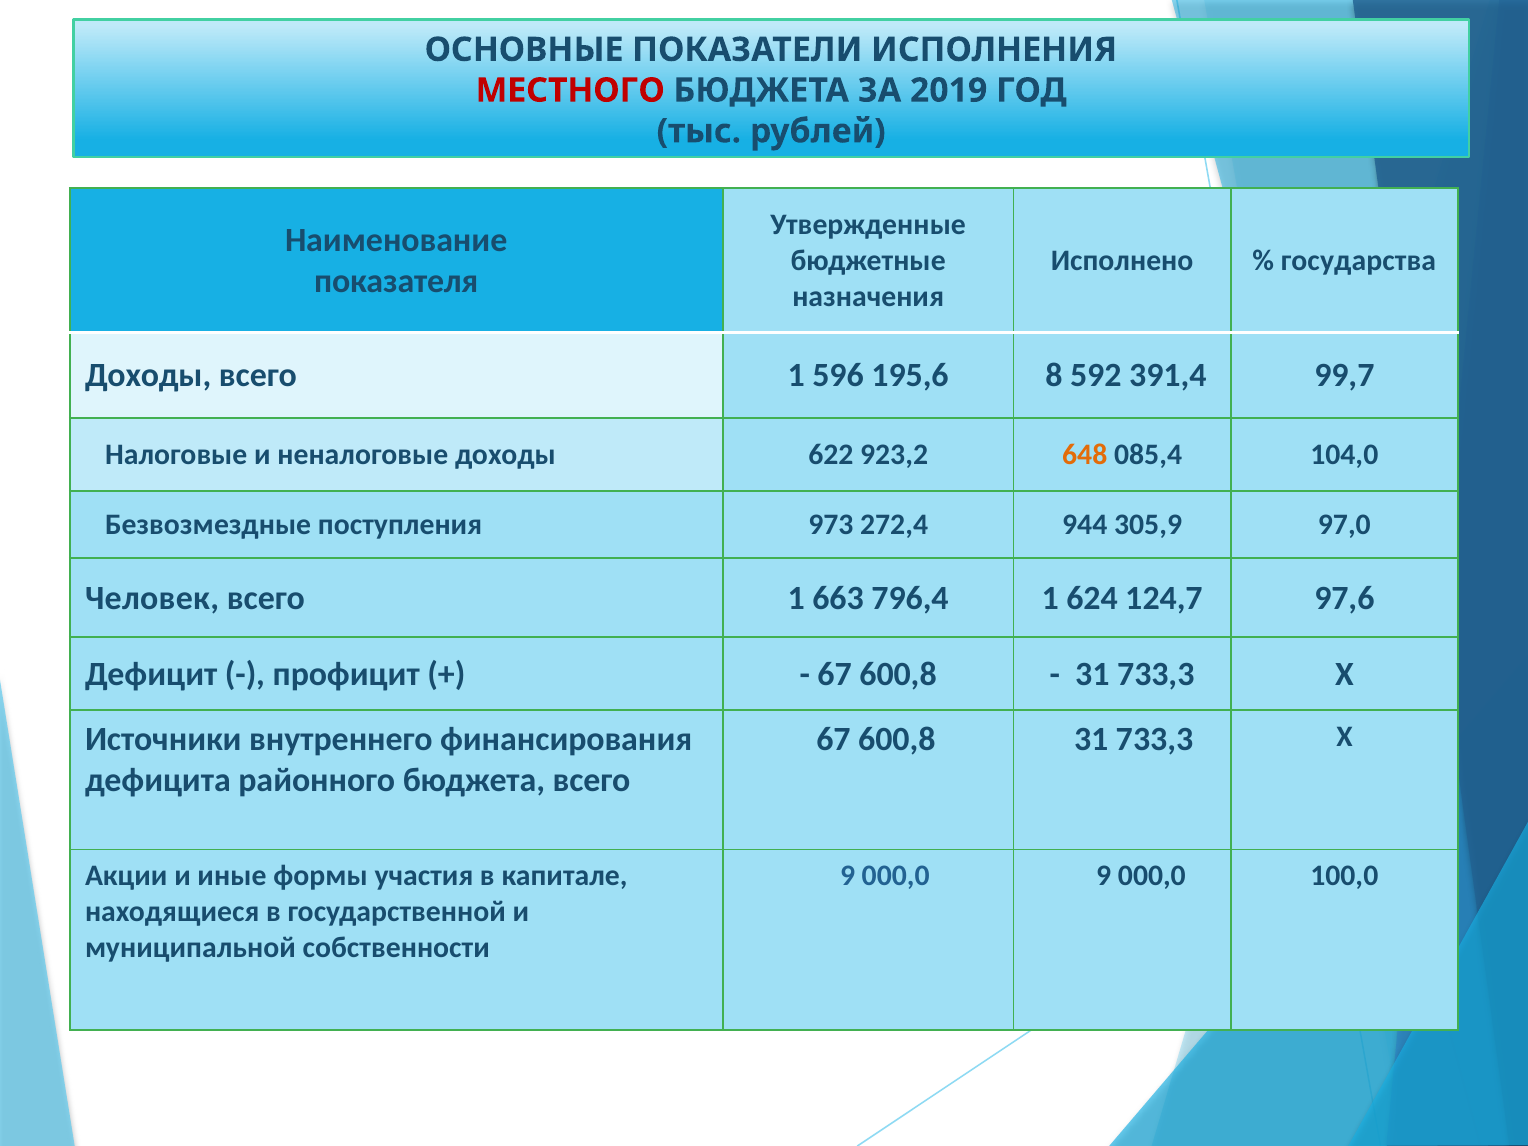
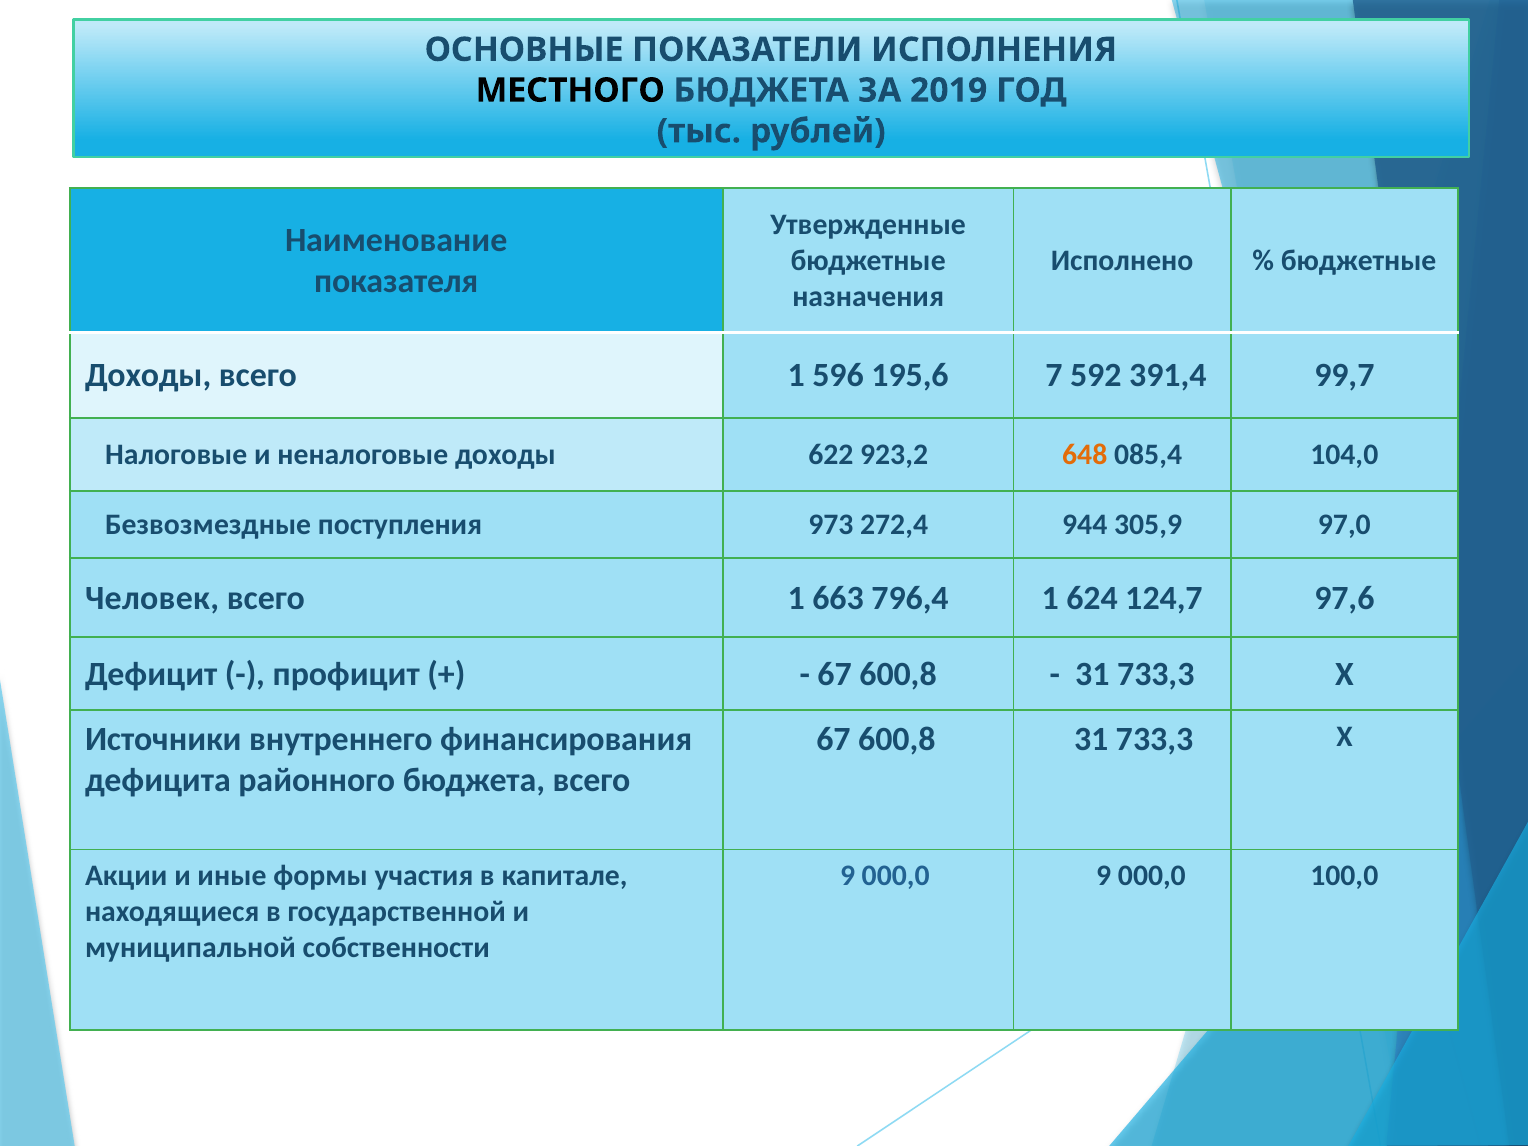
МЕСТНОГО colour: red -> black
государства at (1358, 261): государства -> бюджетные
8: 8 -> 7
